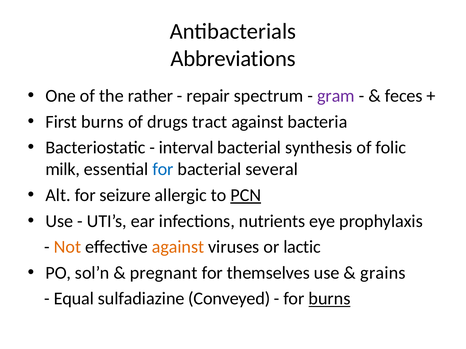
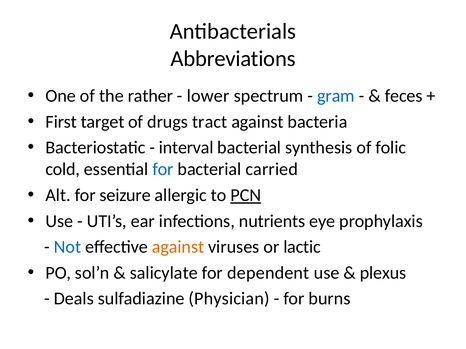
repair: repair -> lower
gram colour: purple -> blue
First burns: burns -> target
milk: milk -> cold
several: several -> carried
Not colour: orange -> blue
pregnant: pregnant -> salicylate
themselves: themselves -> dependent
grains: grains -> plexus
Equal: Equal -> Deals
Conveyed: Conveyed -> Physician
burns at (329, 299) underline: present -> none
